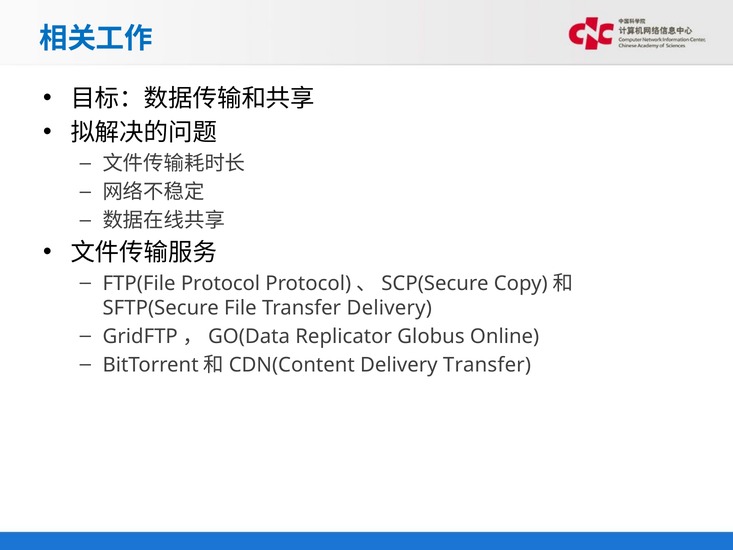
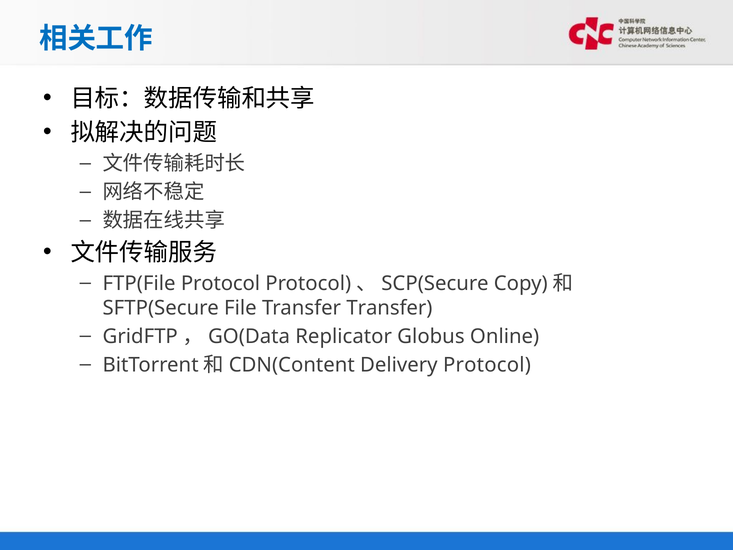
Transfer Delivery: Delivery -> Transfer
Delivery Transfer: Transfer -> Protocol
